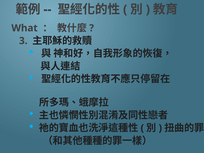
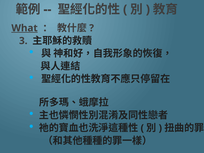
What underline: none -> present
